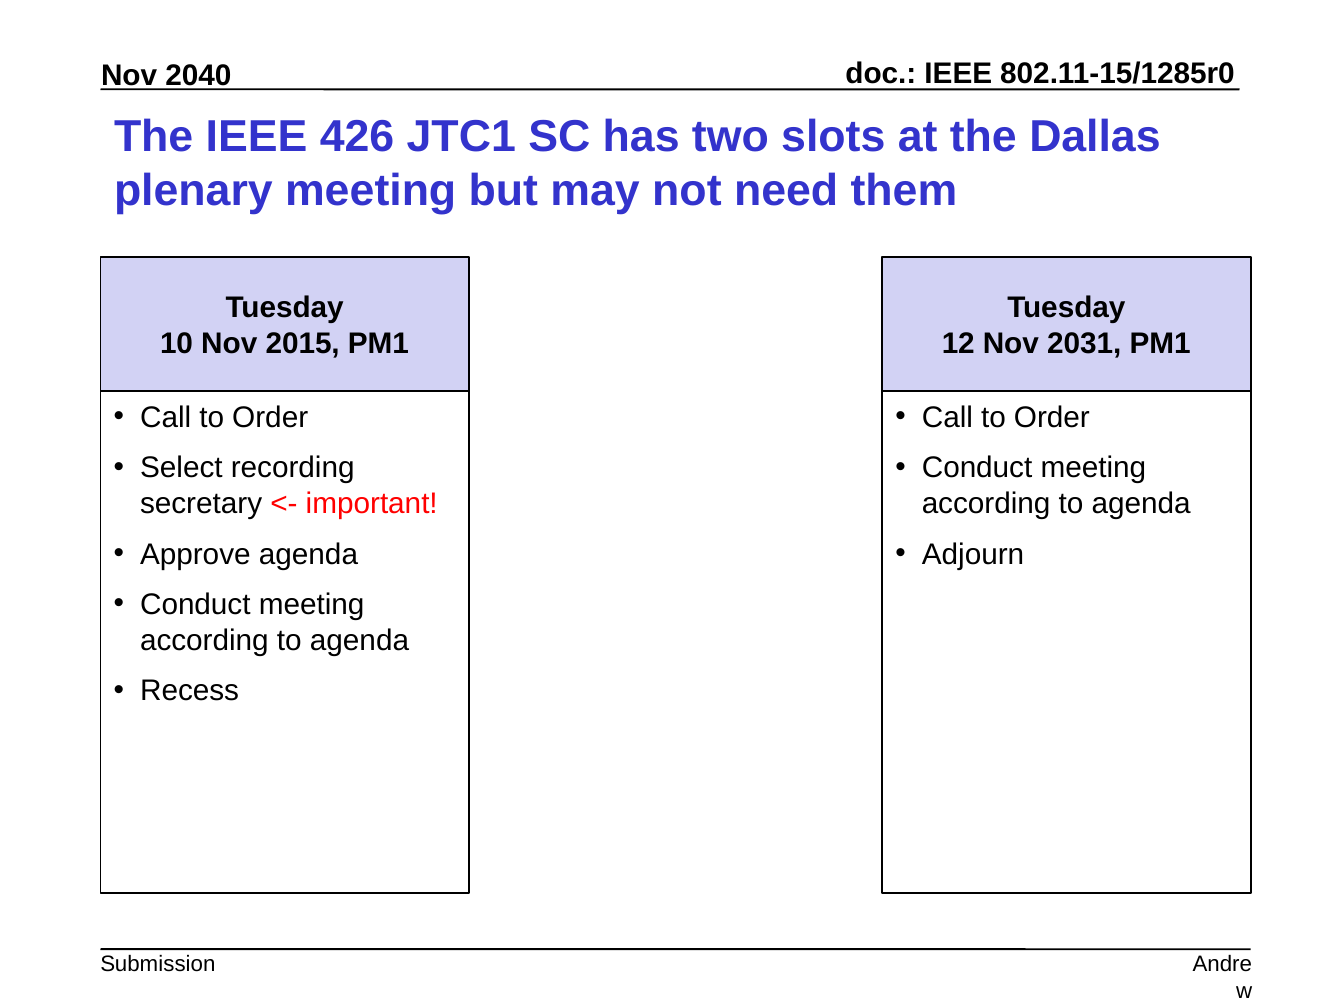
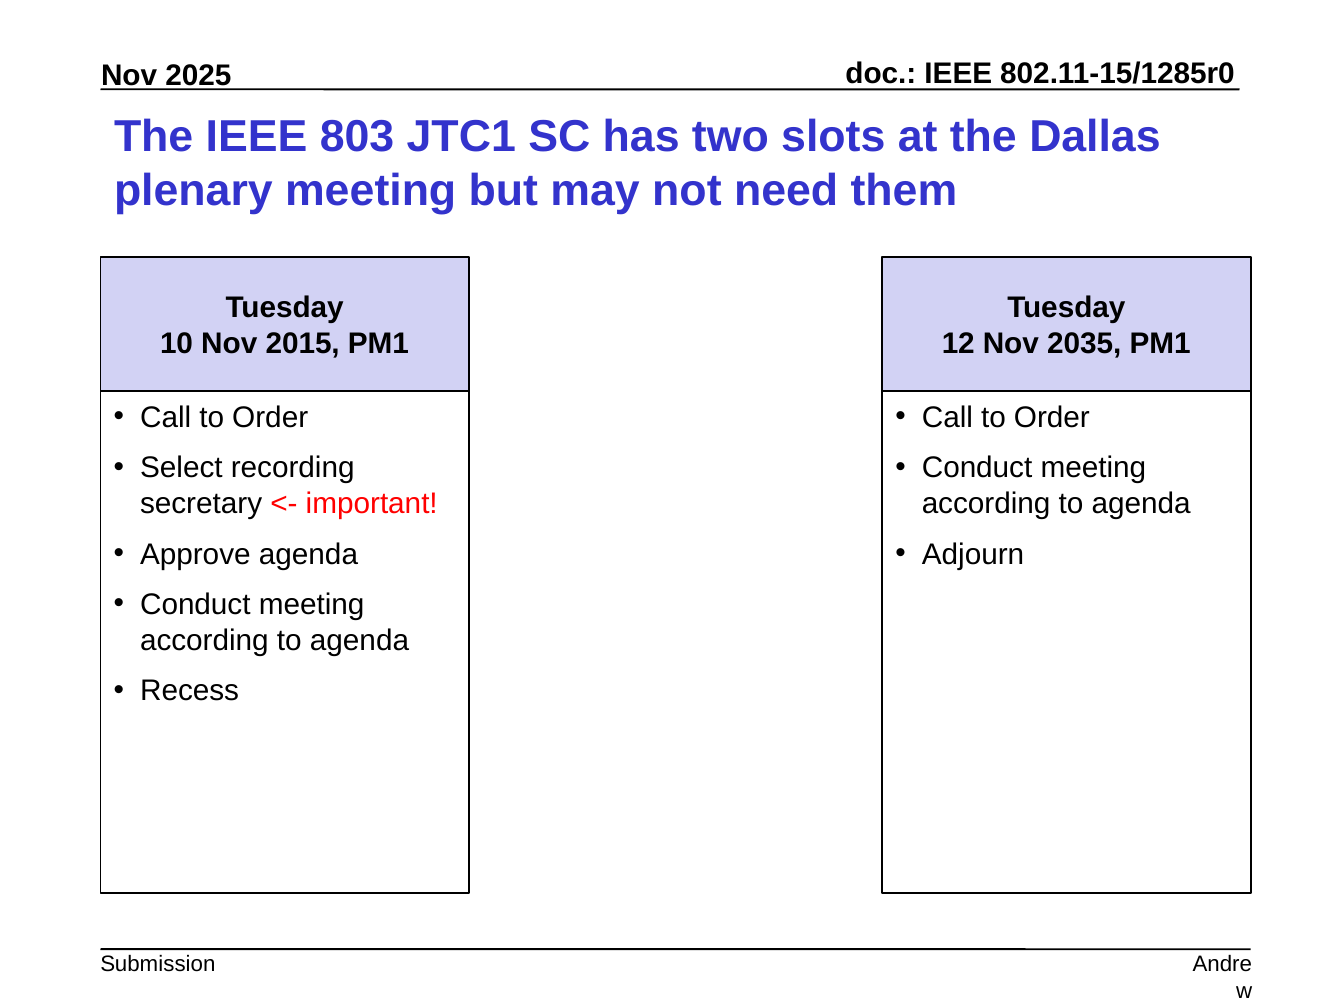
2040: 2040 -> 2025
426: 426 -> 803
2031: 2031 -> 2035
